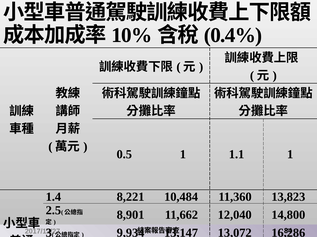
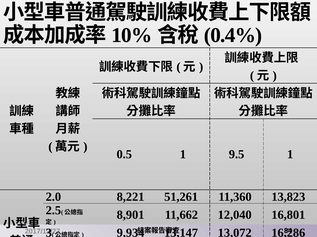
1.1: 1.1 -> 9.5
1.4: 1.4 -> 2.0
10,484: 10,484 -> 51,261
14,800: 14,800 -> 16,801
